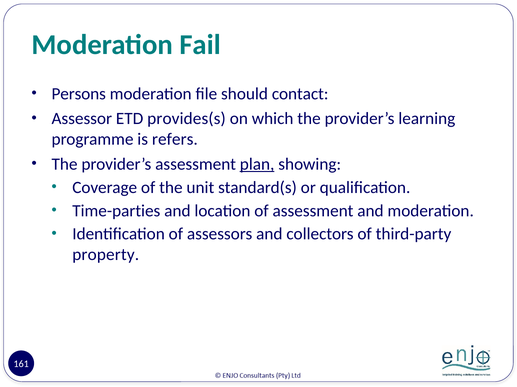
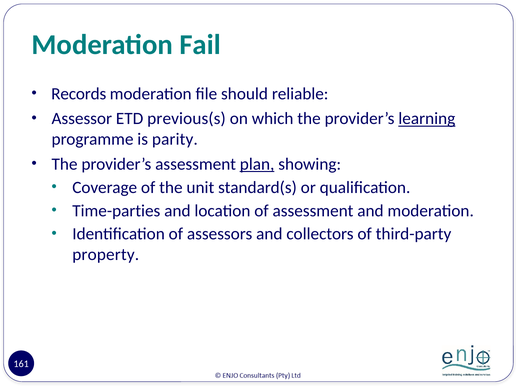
Persons: Persons -> Records
contact: contact -> reliable
provides(s: provides(s -> previous(s
learning underline: none -> present
refers: refers -> parity
